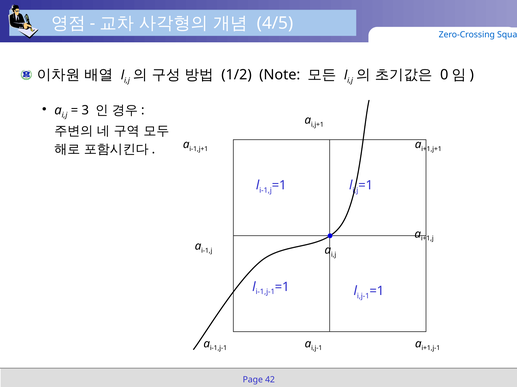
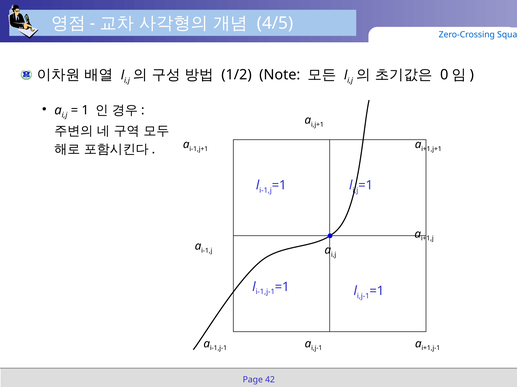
3: 3 -> 1
